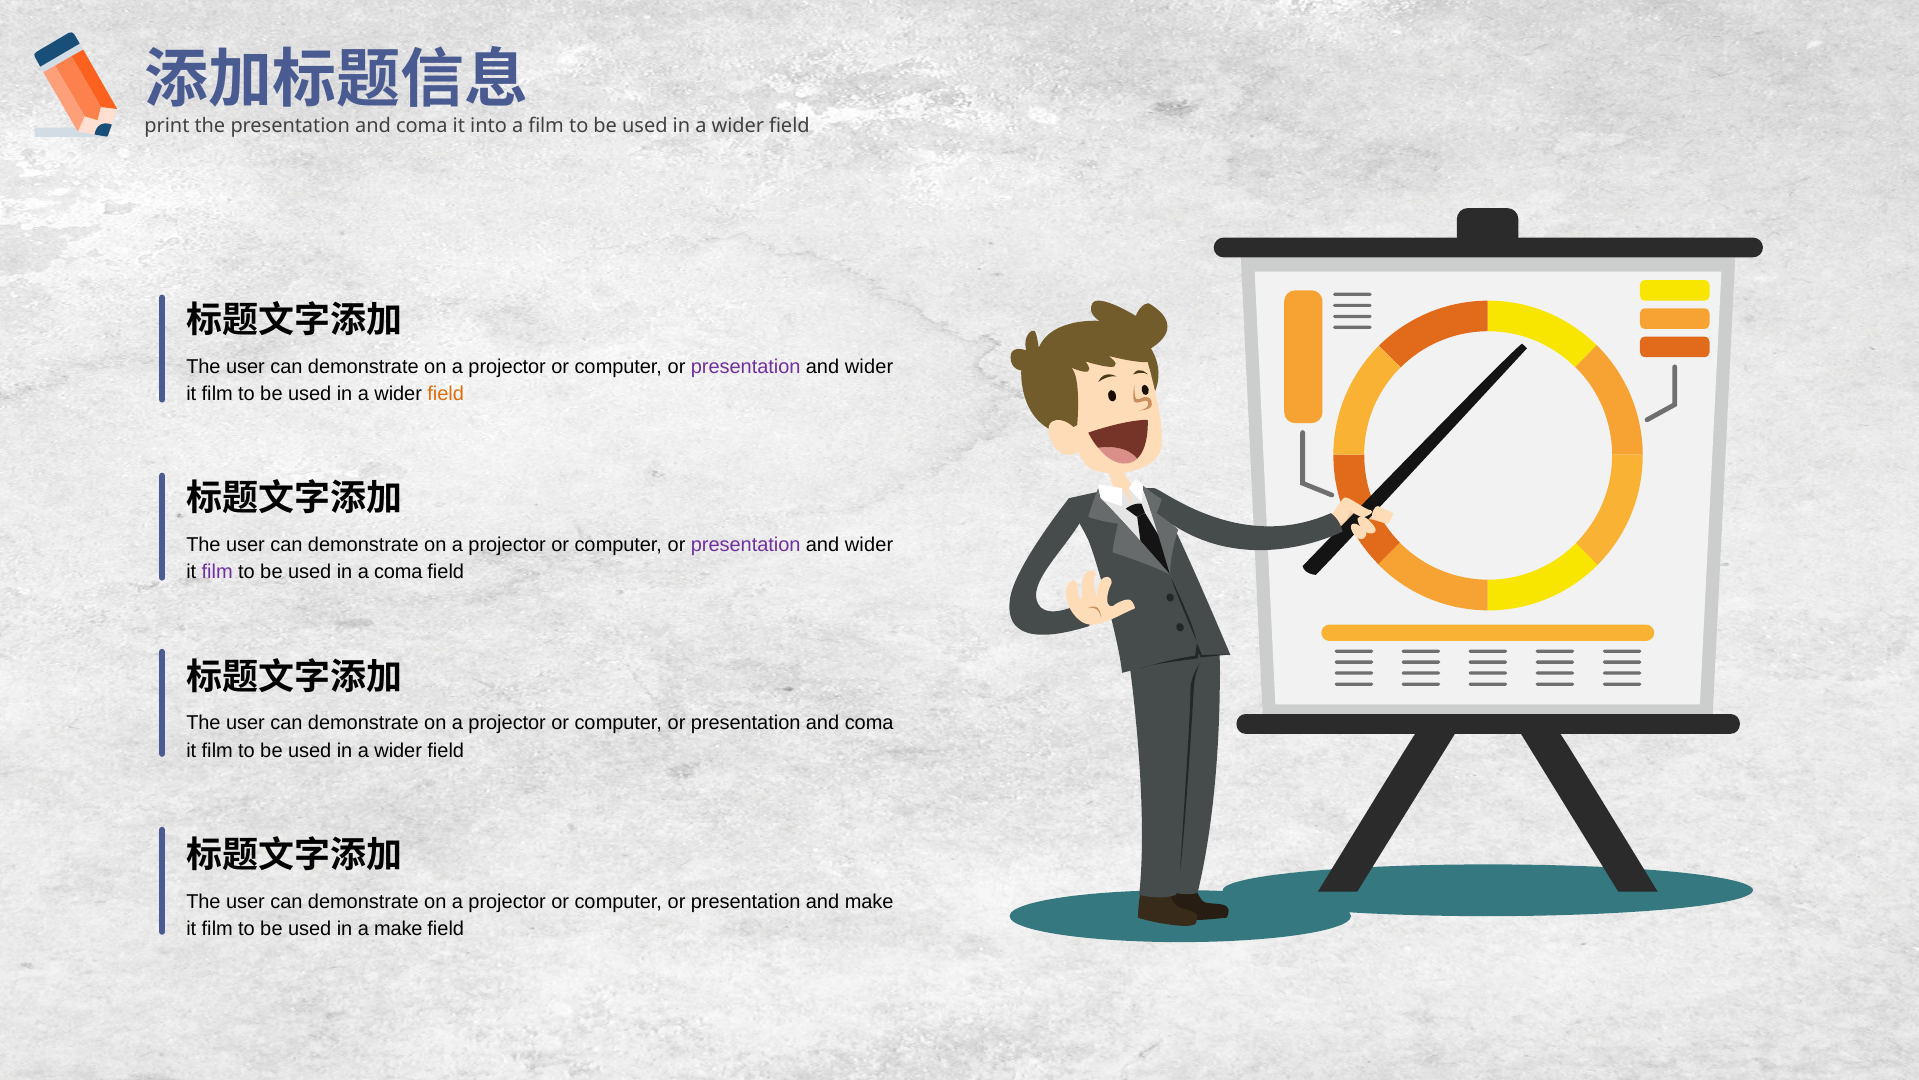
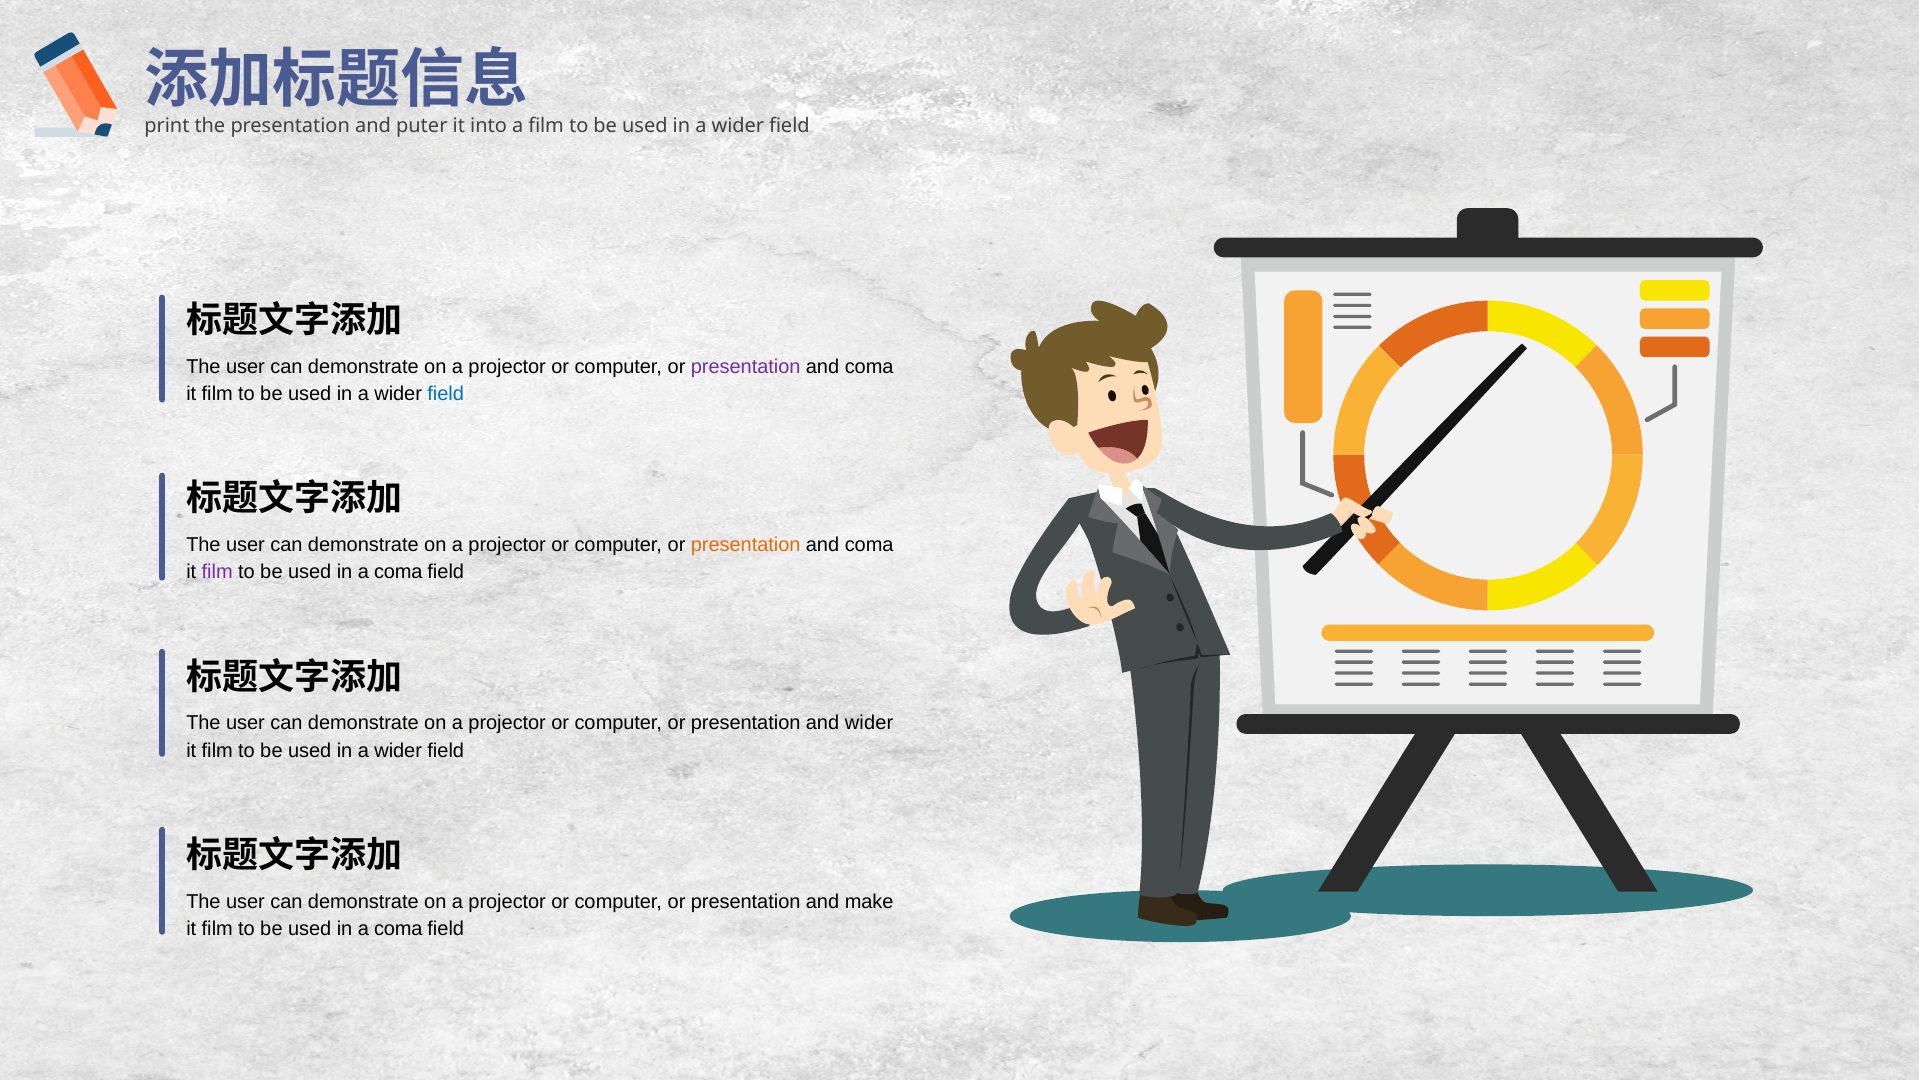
the presentation and coma: coma -> puter
wider at (869, 366): wider -> coma
field at (446, 394) colour: orange -> blue
presentation at (746, 545) colour: purple -> orange
wider at (869, 545): wider -> coma
or presentation and coma: coma -> wider
make at (398, 929): make -> coma
